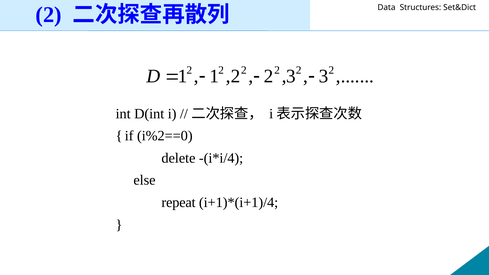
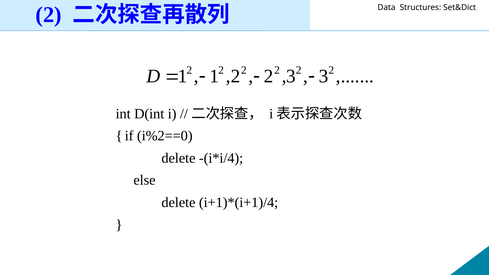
repeat at (179, 203): repeat -> delete
